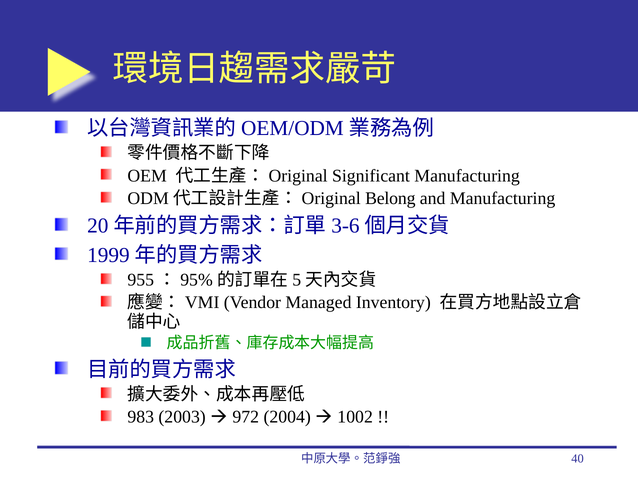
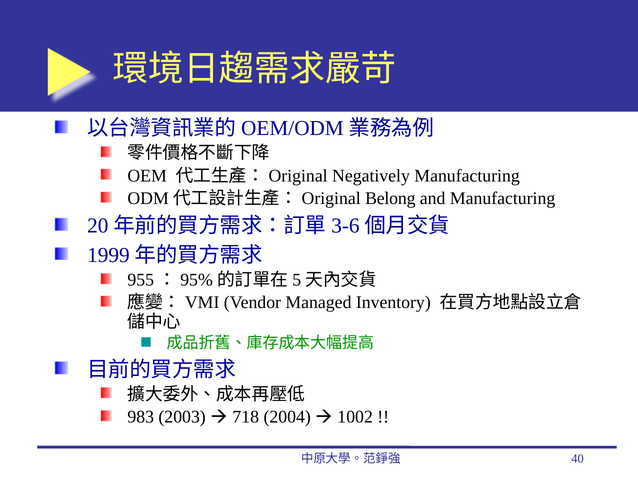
Significant: Significant -> Negatively
972: 972 -> 718
